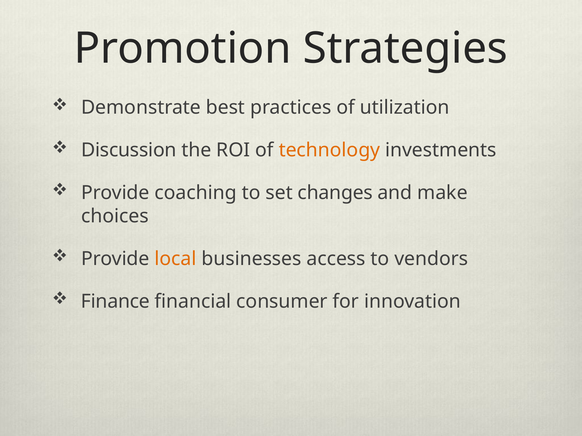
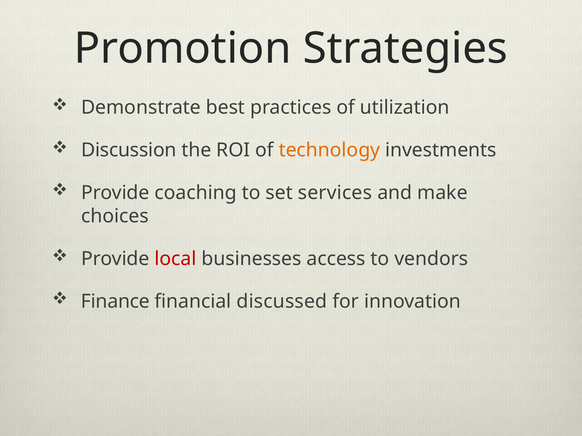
changes: changes -> services
local colour: orange -> red
consumer: consumer -> discussed
